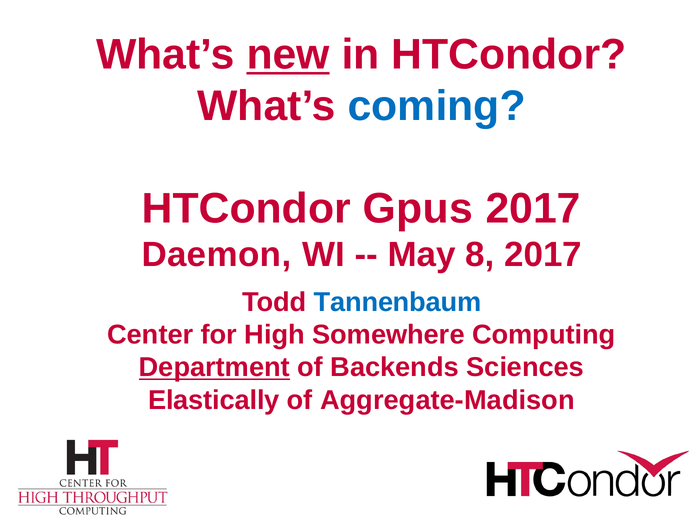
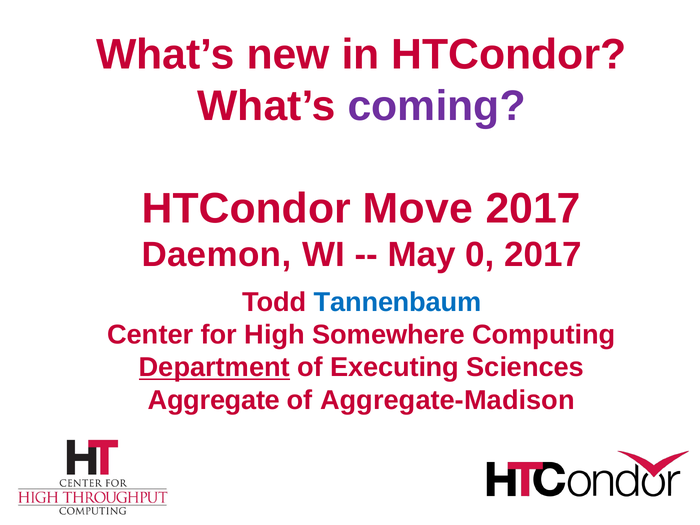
new underline: present -> none
coming colour: blue -> purple
Gpus: Gpus -> Move
8: 8 -> 0
Backends: Backends -> Executing
Elastically: Elastically -> Aggregate
